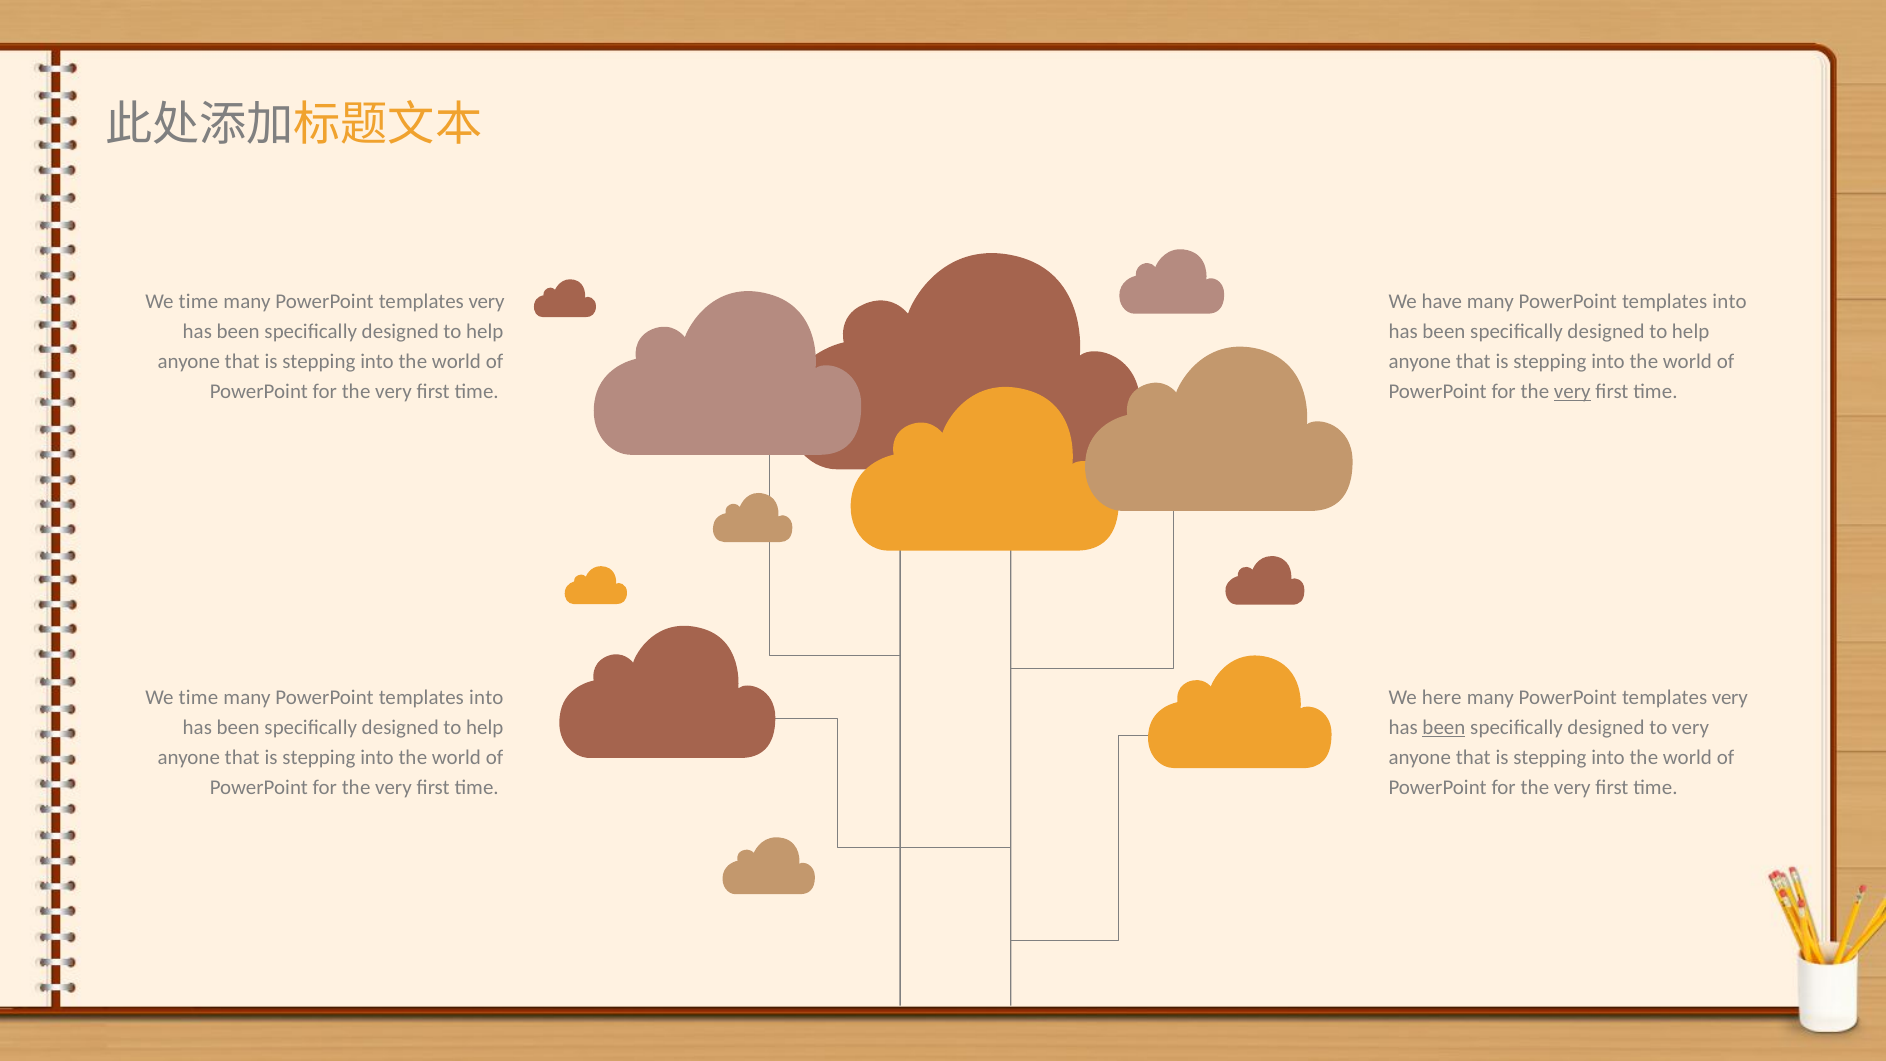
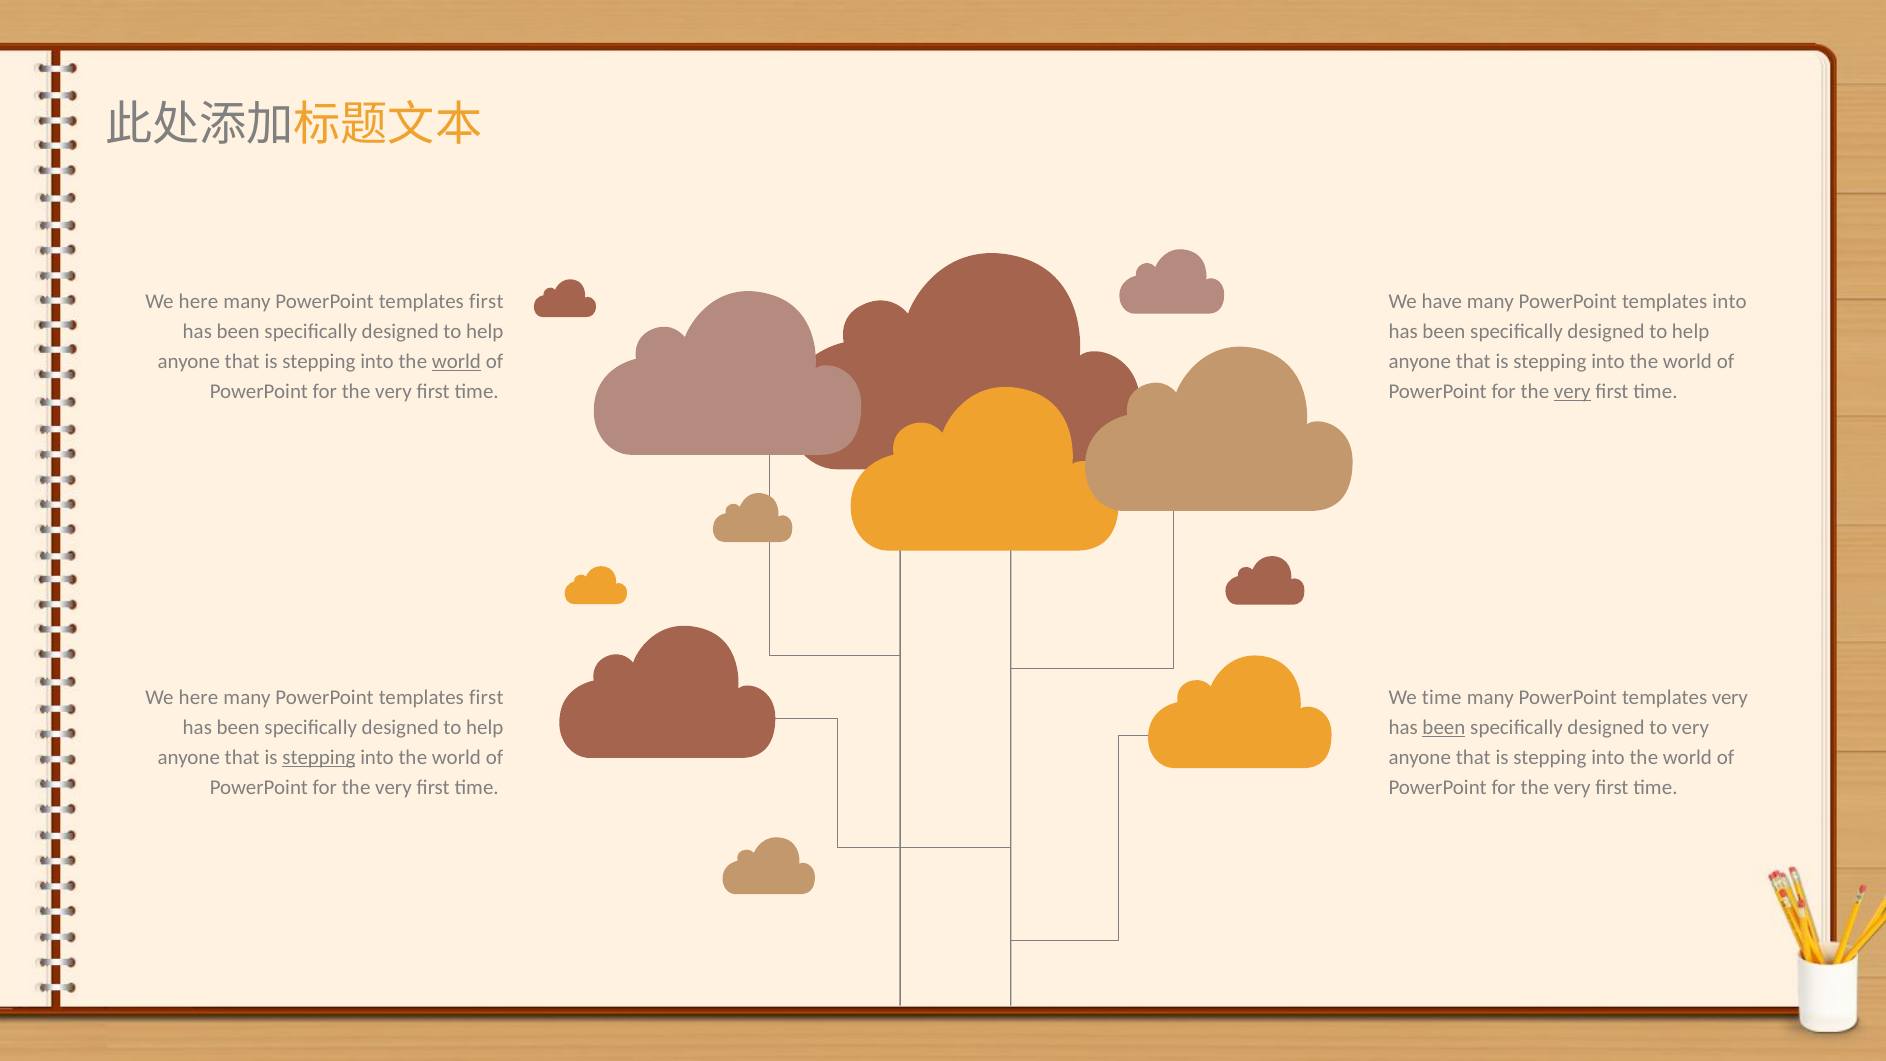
time at (198, 302): time -> here
very at (486, 302): very -> first
world at (456, 362) underline: none -> present
time at (198, 698): time -> here
into at (486, 698): into -> first
We here: here -> time
stepping at (319, 758) underline: none -> present
